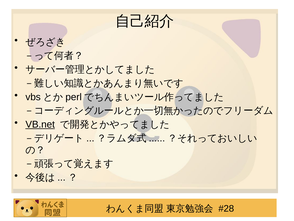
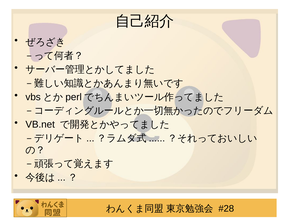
VB.net underline: present -> none
